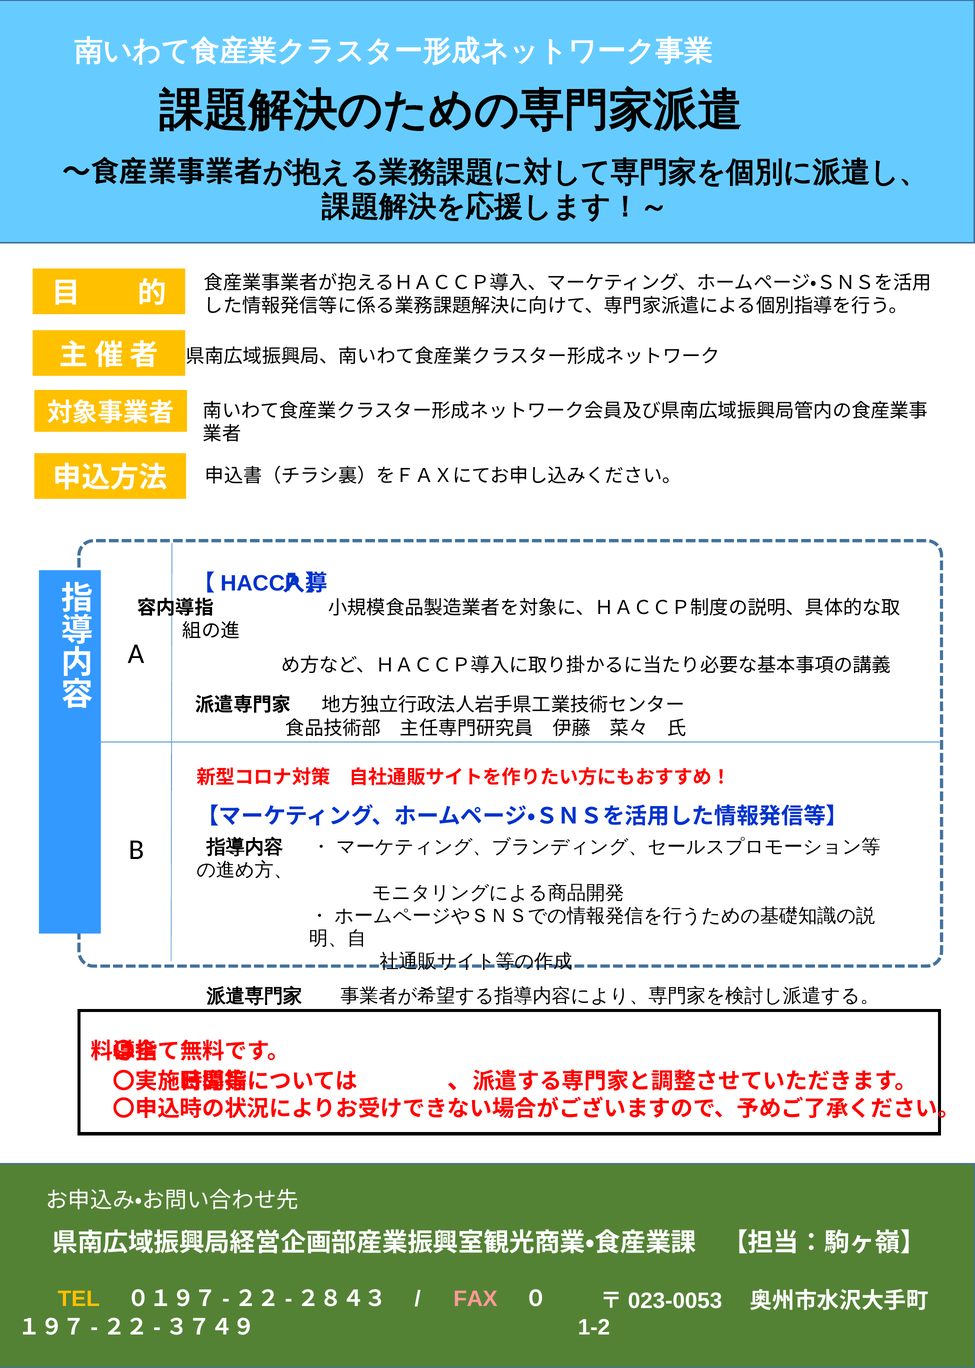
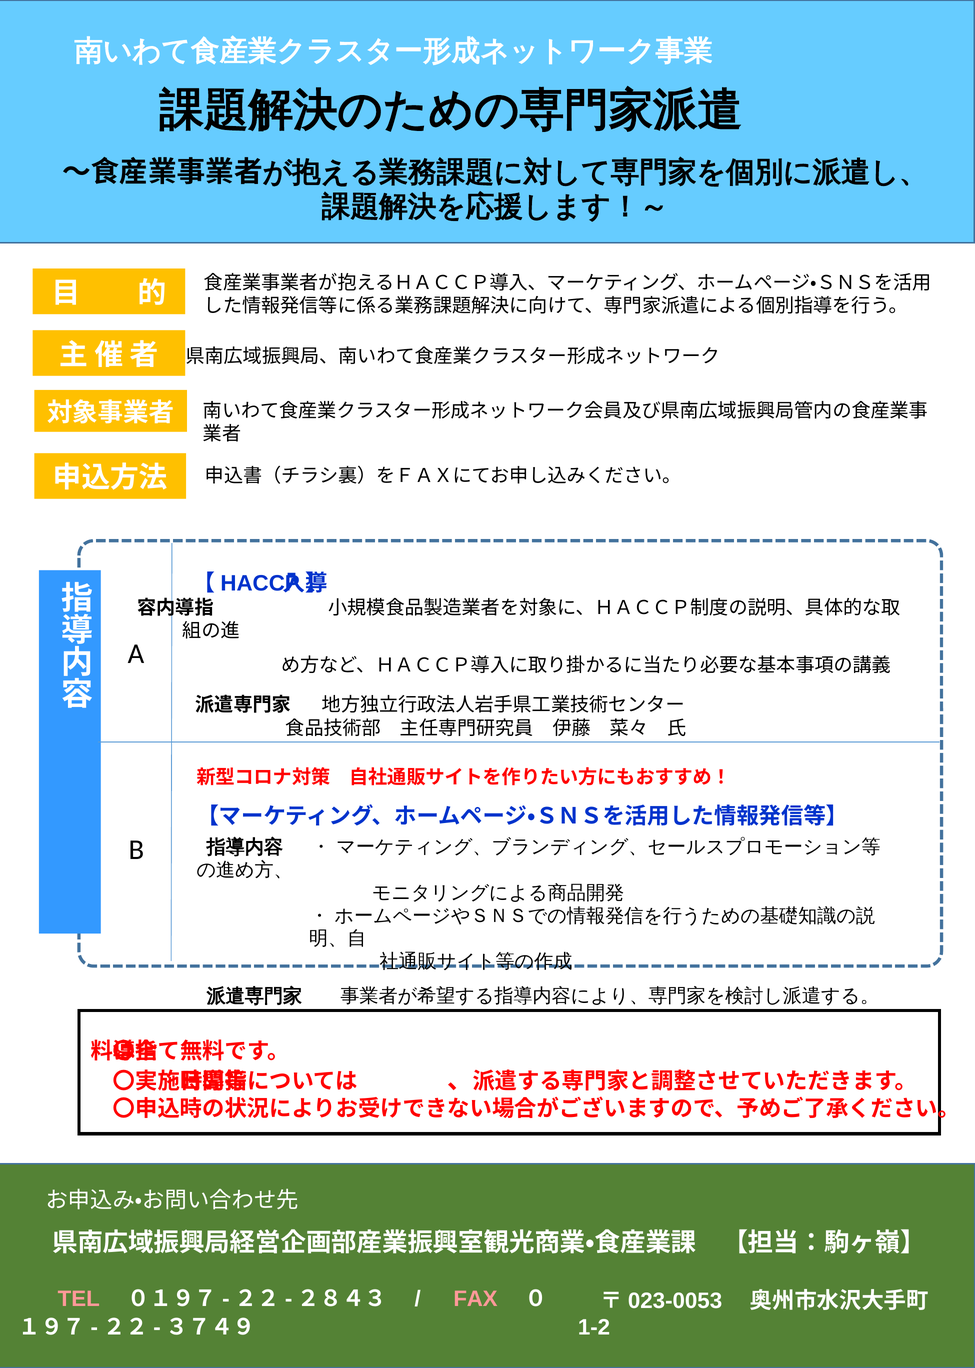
TEL colour: yellow -> pink
